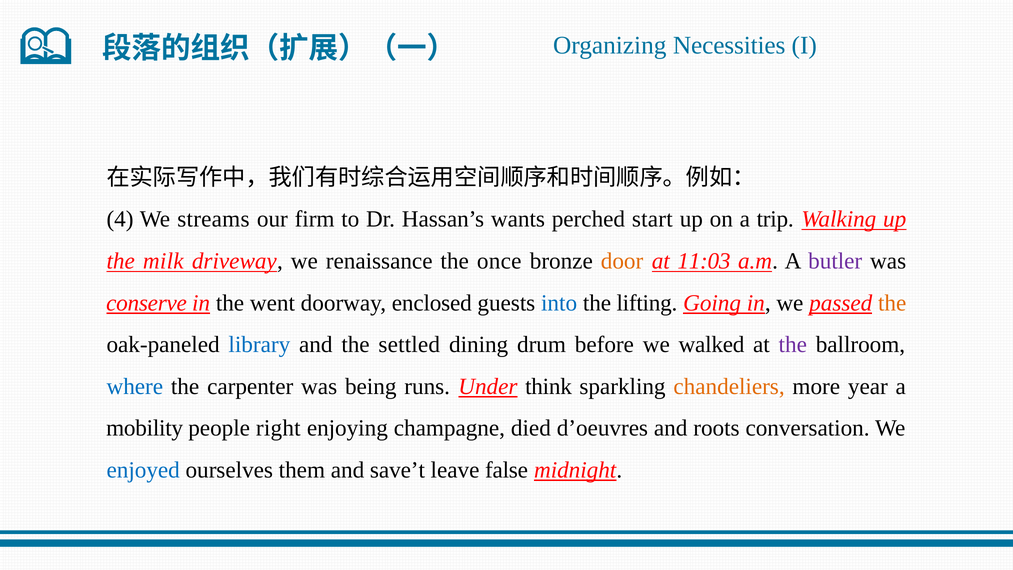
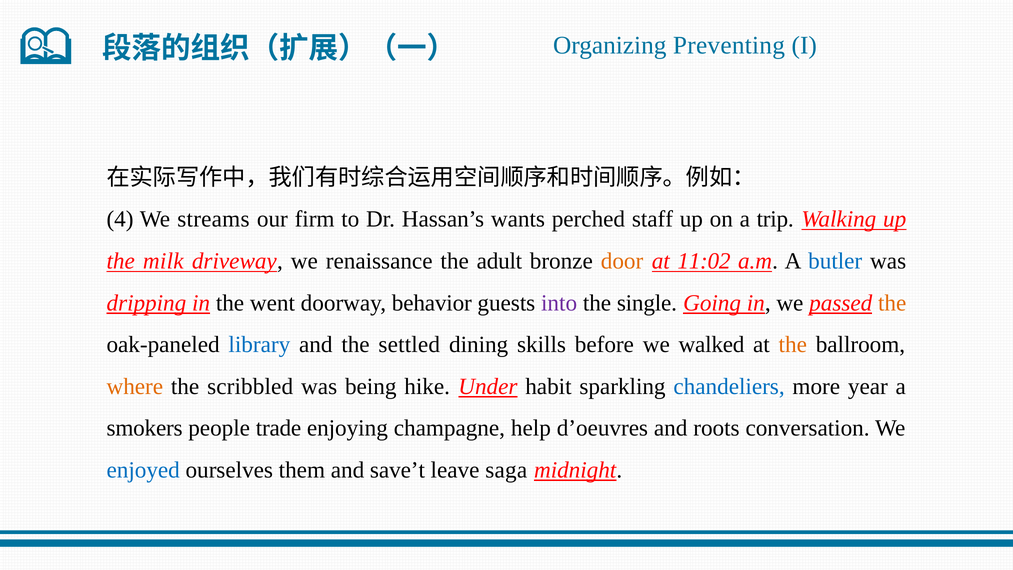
Necessities: Necessities -> Preventing
start: start -> staff
once: once -> adult
11:03: 11:03 -> 11:02
butler colour: purple -> blue
conserve: conserve -> dripping
enclosed: enclosed -> behavior
into colour: blue -> purple
lifting: lifting -> single
drum: drum -> skills
the at (793, 345) colour: purple -> orange
where colour: blue -> orange
carpenter: carpenter -> scribbled
runs: runs -> hike
think: think -> habit
chandeliers colour: orange -> blue
mobility: mobility -> smokers
right: right -> trade
died: died -> help
false: false -> saga
